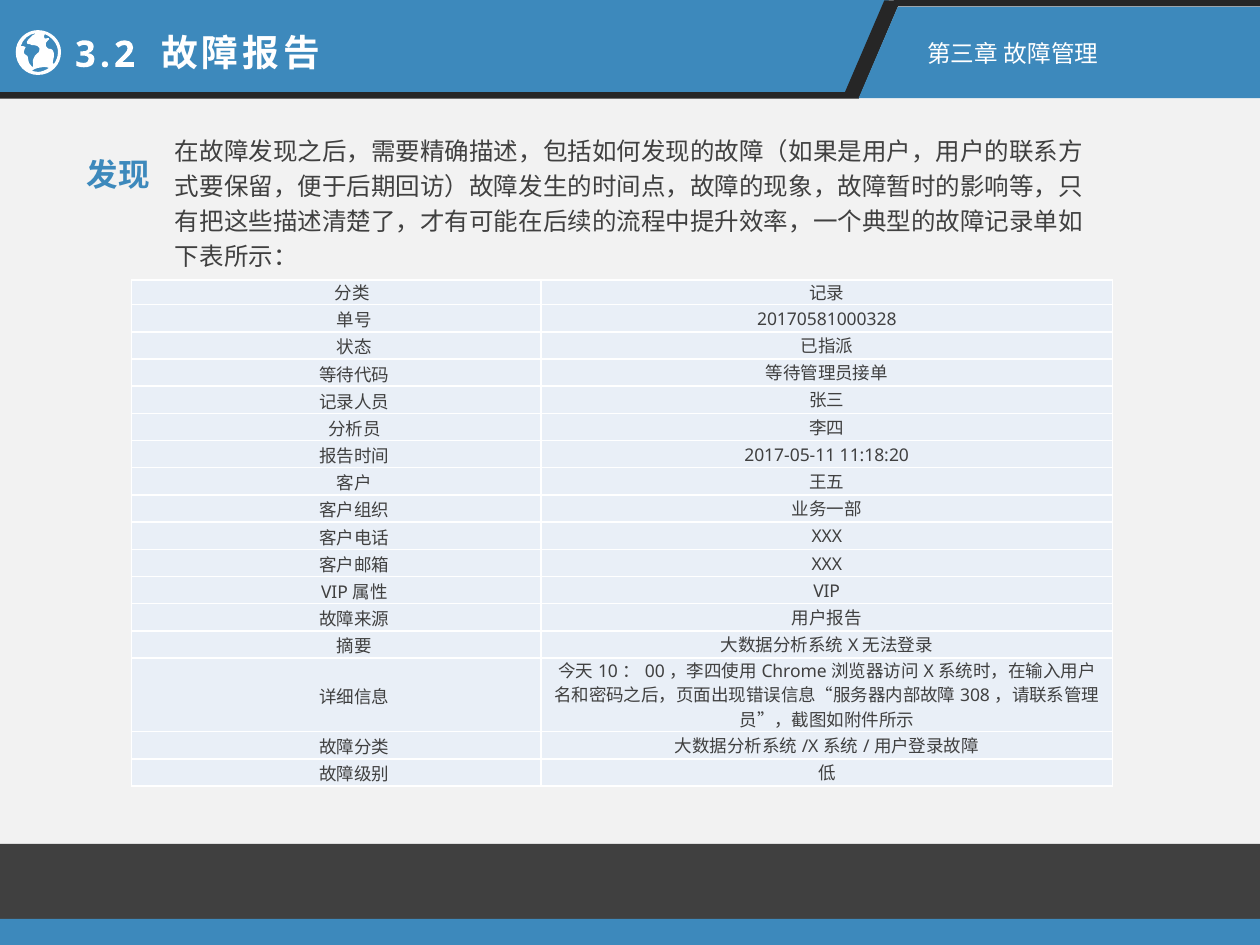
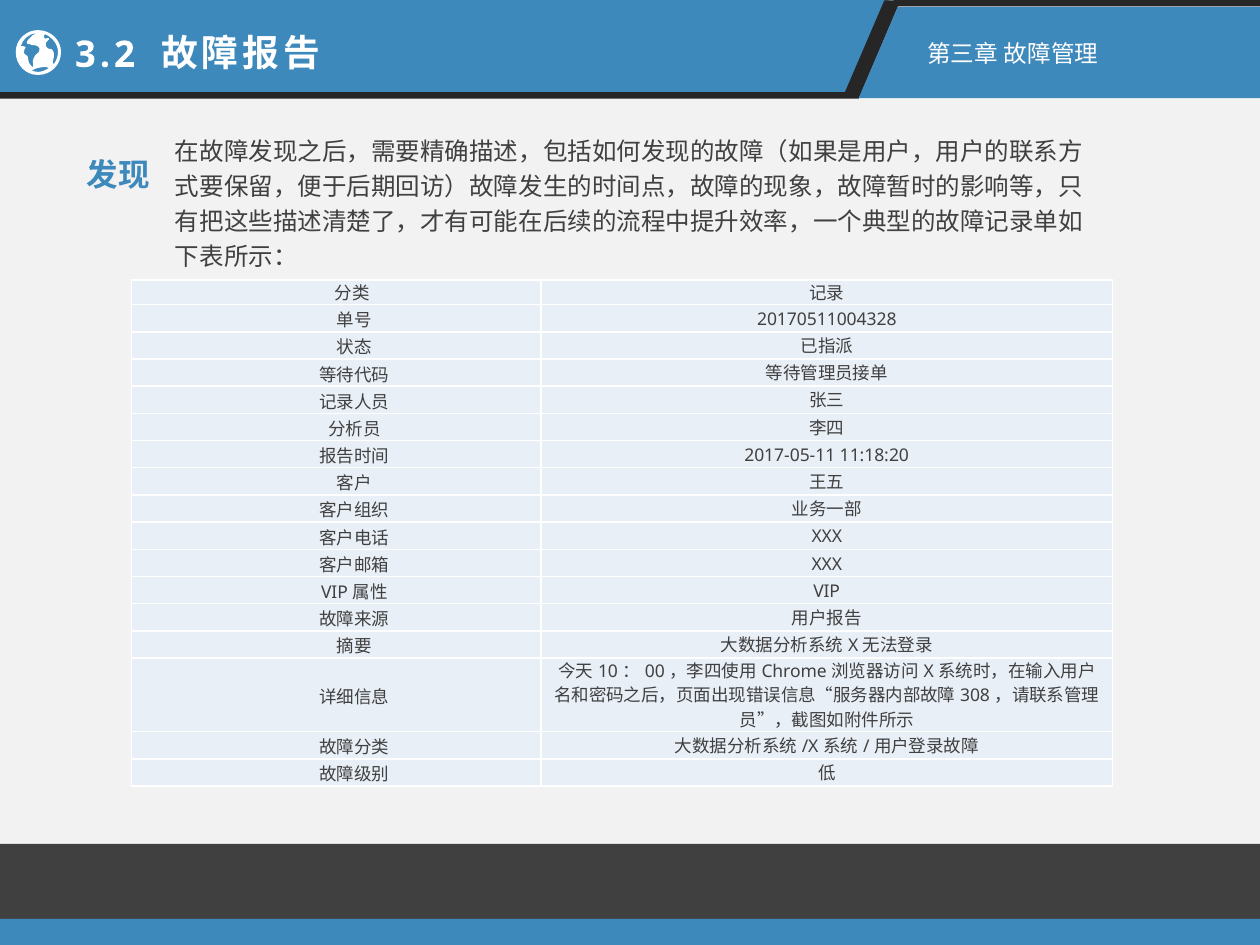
20170581000328: 20170581000328 -> 20170511004328
